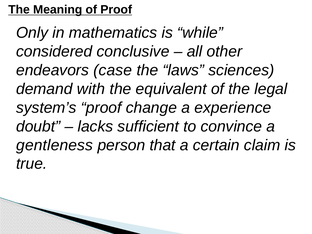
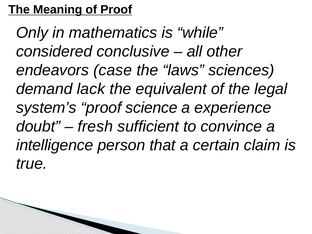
with: with -> lack
change: change -> science
lacks: lacks -> fresh
gentleness: gentleness -> intelligence
